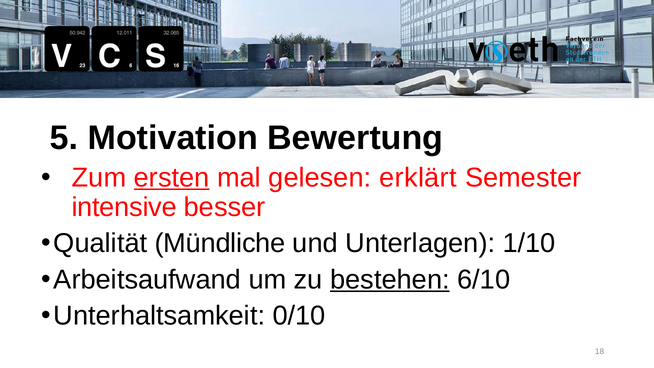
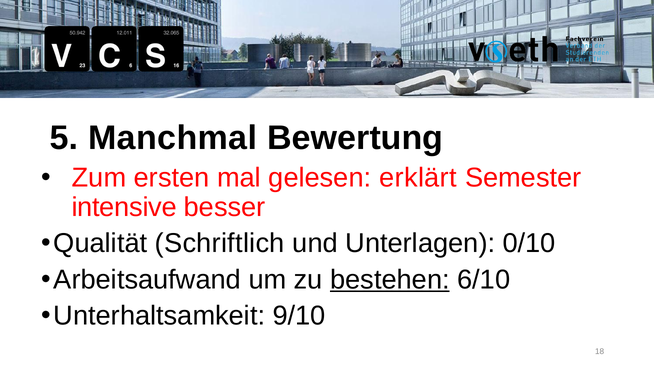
Motivation: Motivation -> Manchmal
ersten underline: present -> none
Mündliche: Mündliche -> Schriftlich
1/10: 1/10 -> 0/10
0/10: 0/10 -> 9/10
